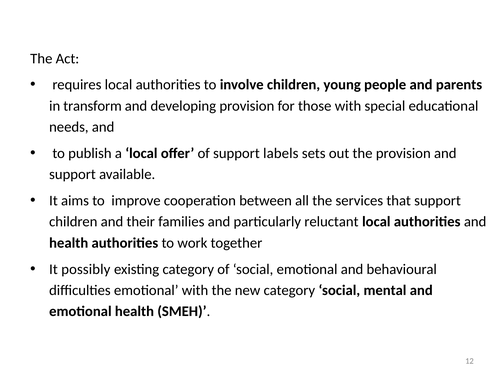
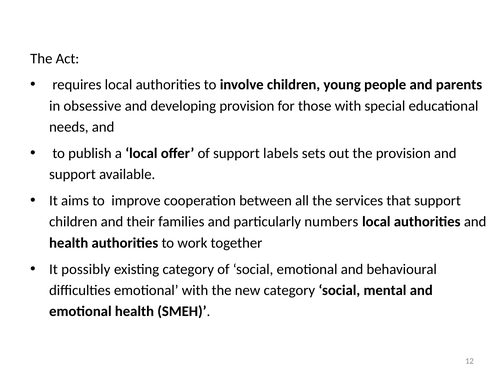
transform: transform -> obsessive
reluctant: reluctant -> numbers
